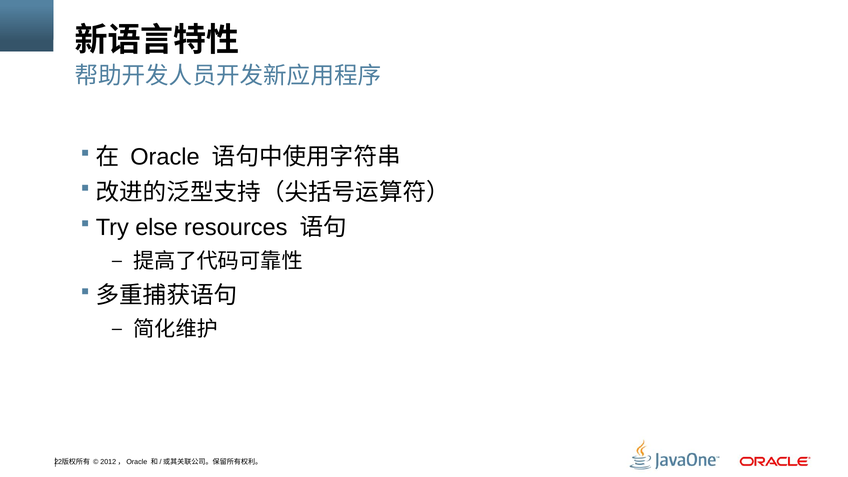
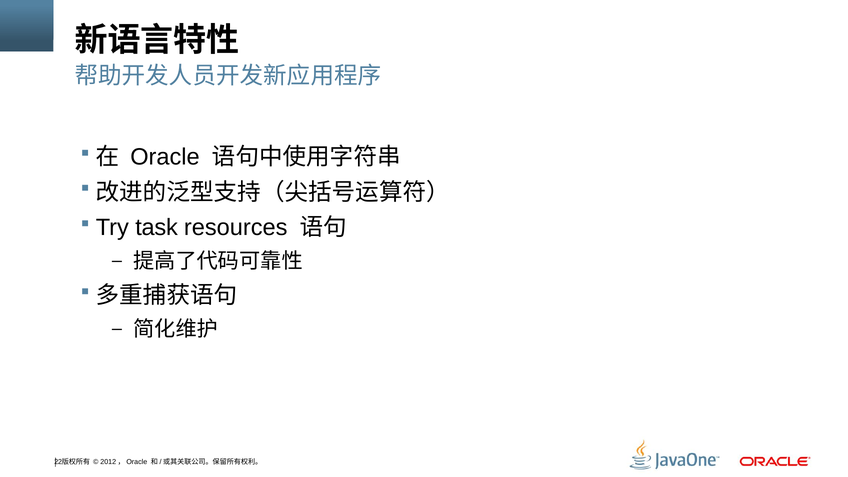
else: else -> task
